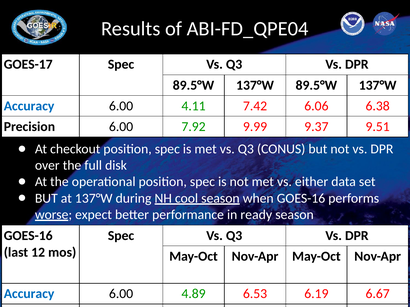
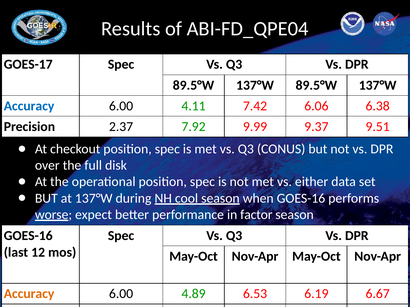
Precision 6.00: 6.00 -> 2.37
ready: ready -> factor
Accuracy at (29, 294) colour: blue -> orange
